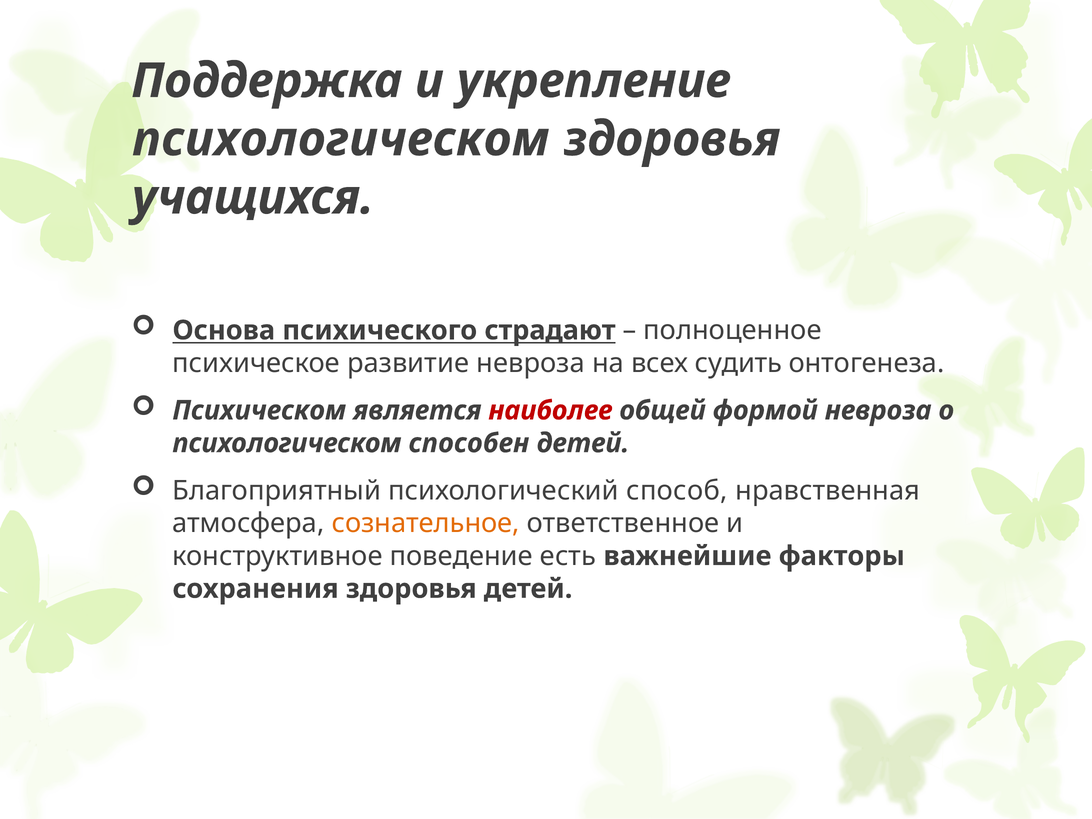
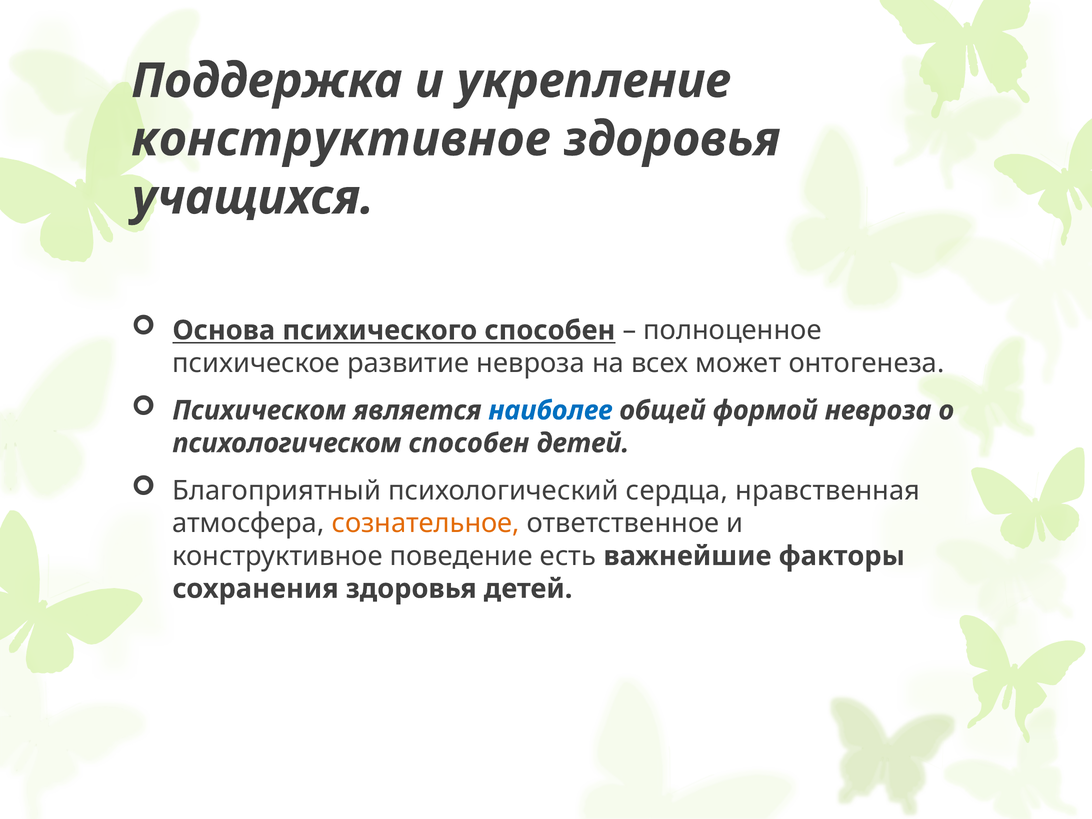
психологическом at (341, 139): психологическом -> конструктивное
психического страдают: страдают -> способен
судить: судить -> может
наиболее colour: red -> blue
способ: способ -> сердца
